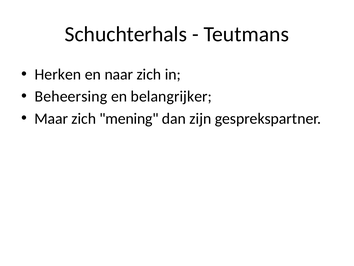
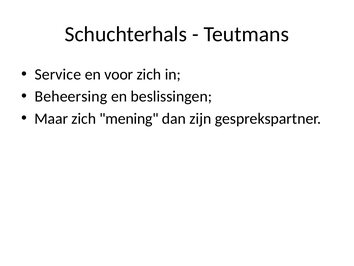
Herken: Herken -> Service
naar: naar -> voor
belangrijker: belangrijker -> beslissingen
